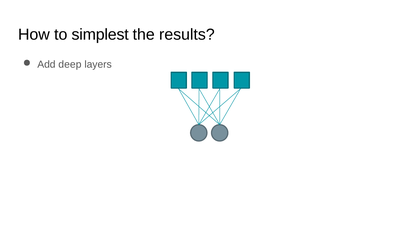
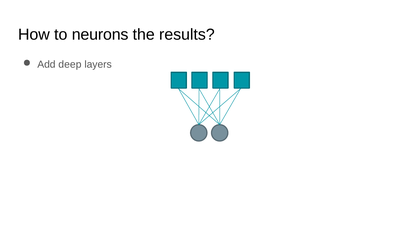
simplest: simplest -> neurons
